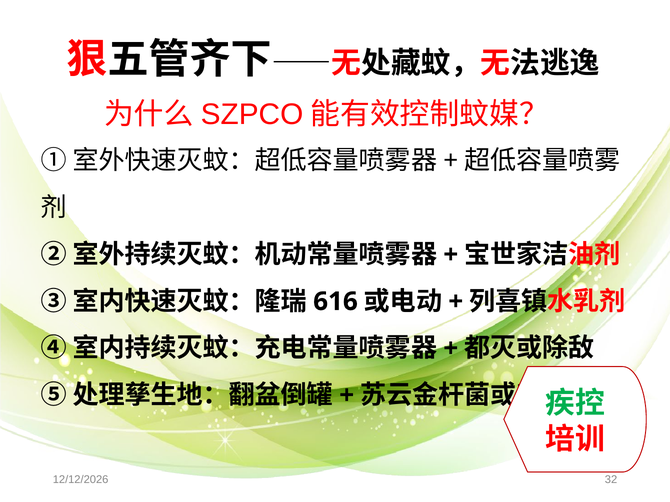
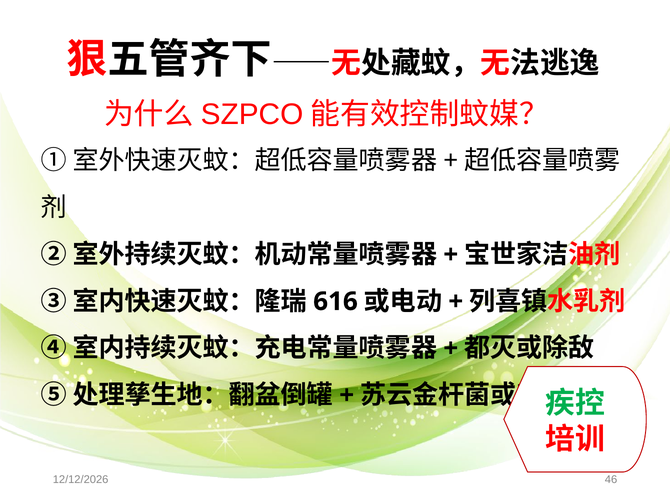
32: 32 -> 46
